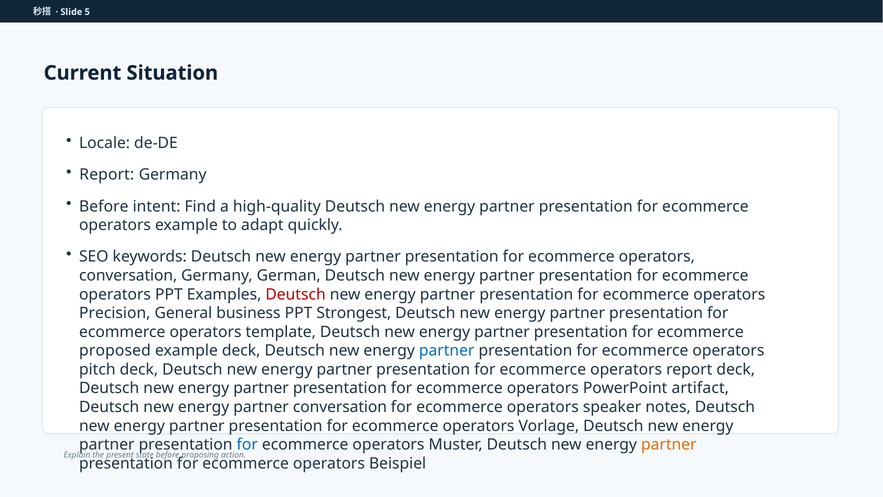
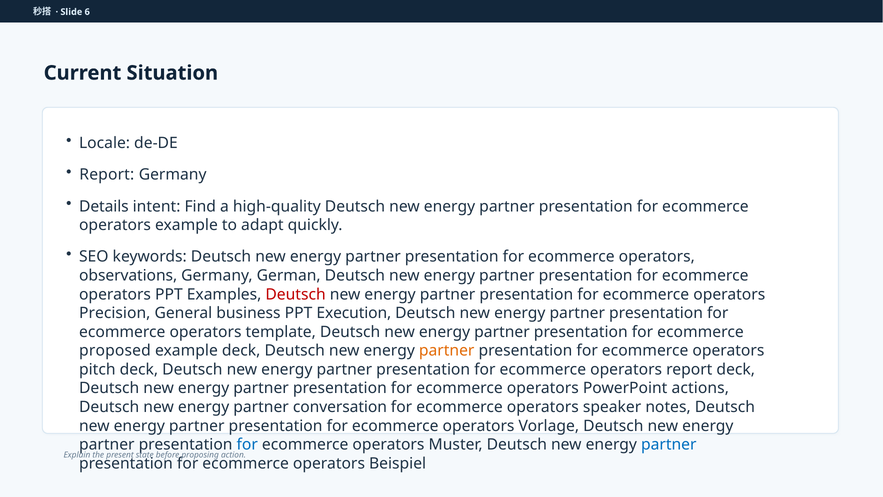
5: 5 -> 6
Before at (104, 206): Before -> Details
conversation at (128, 275): conversation -> observations
Strongest: Strongest -> Execution
partner at (447, 350) colour: blue -> orange
artifact: artifact -> actions
partner at (669, 444) colour: orange -> blue
